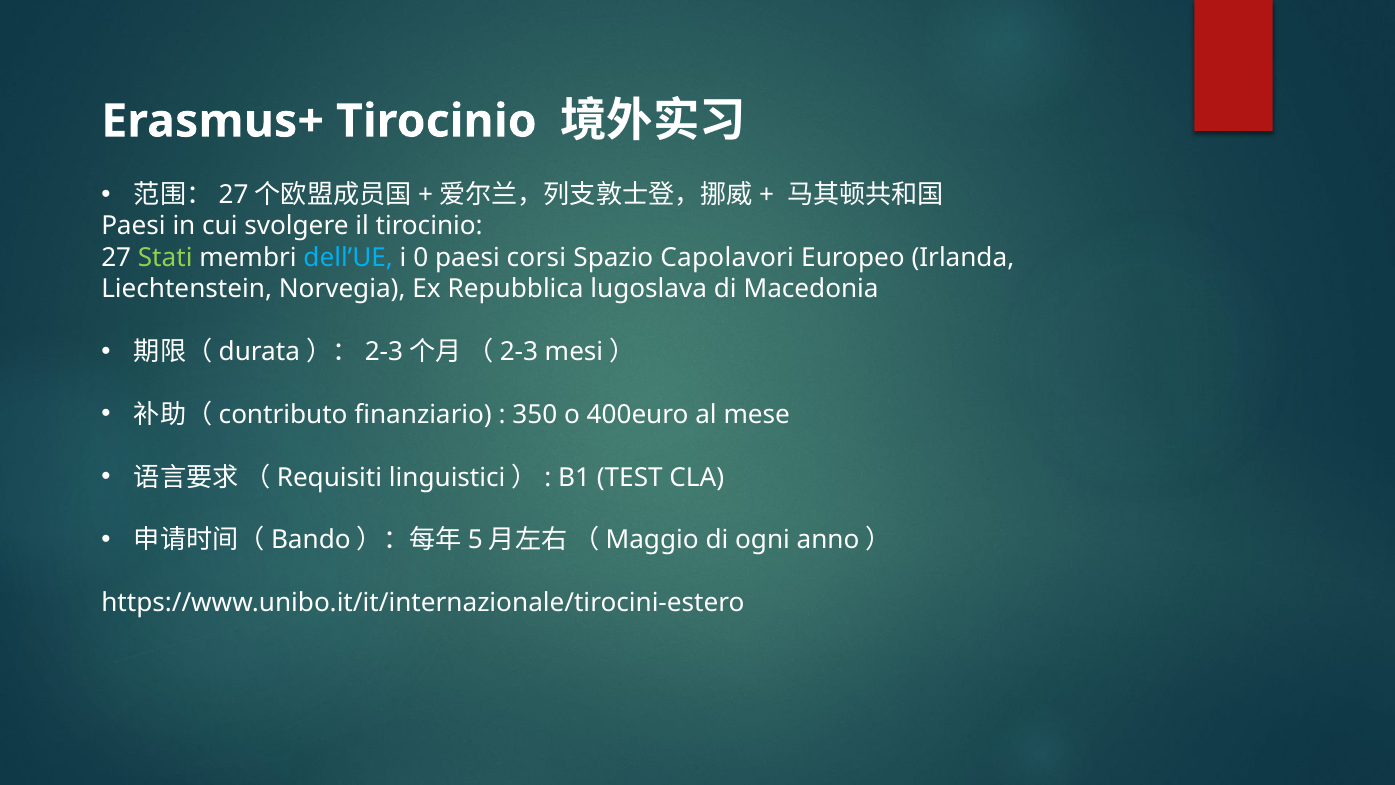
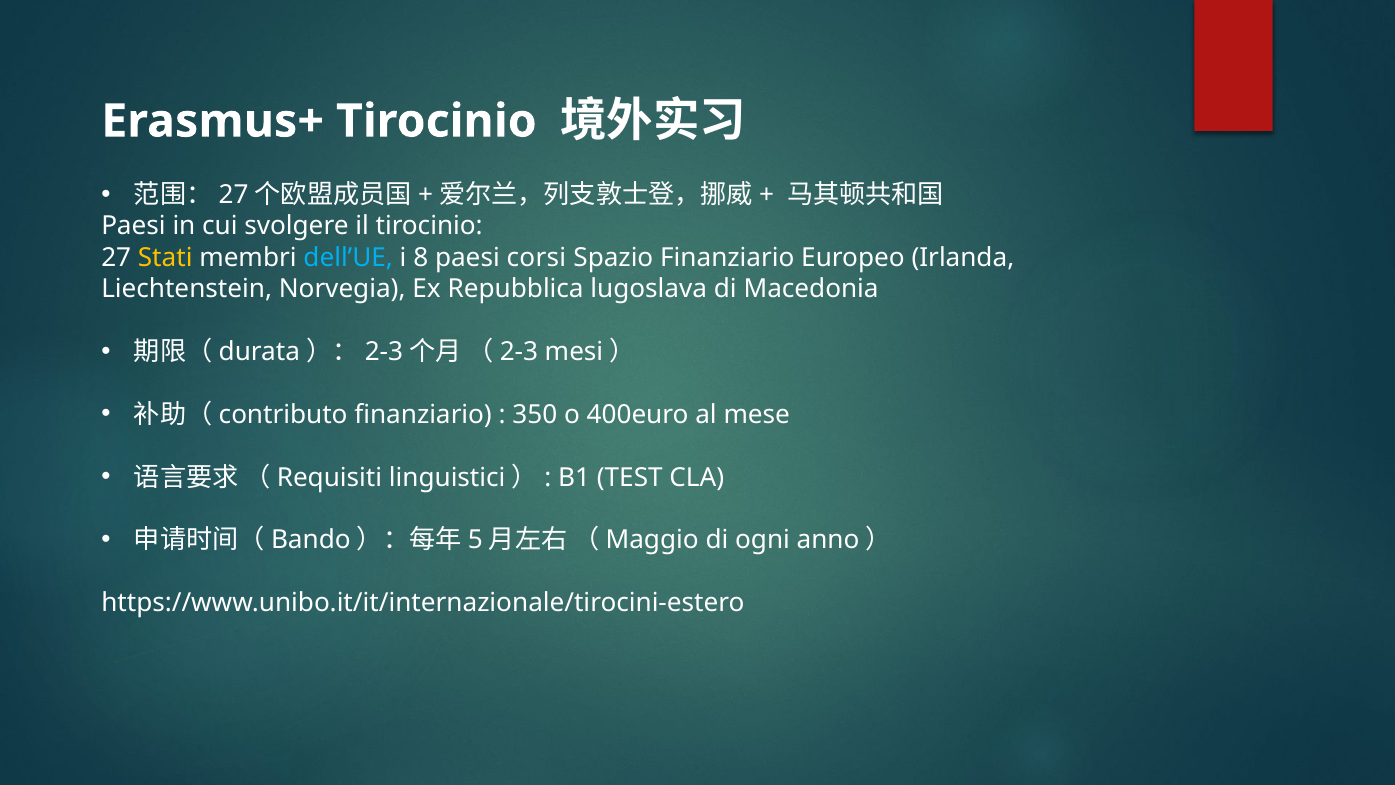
Stati colour: light green -> yellow
0: 0 -> 8
Spazio Capolavori: Capolavori -> Finanziario
